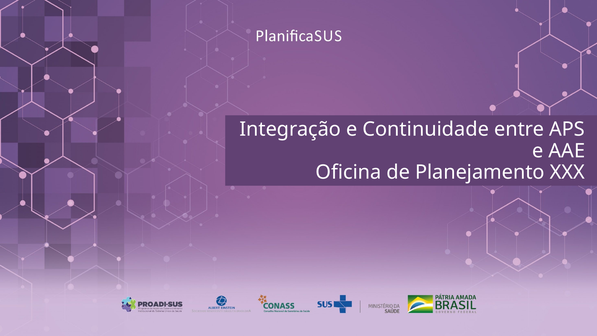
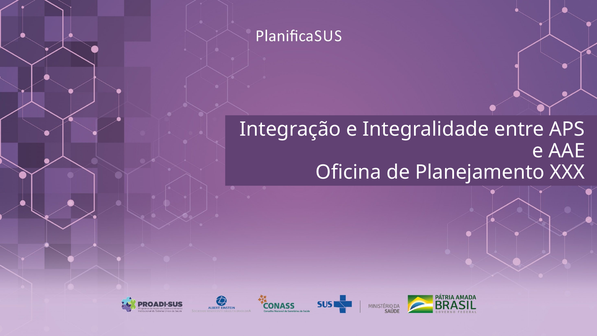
Continuidade: Continuidade -> Integralidade
